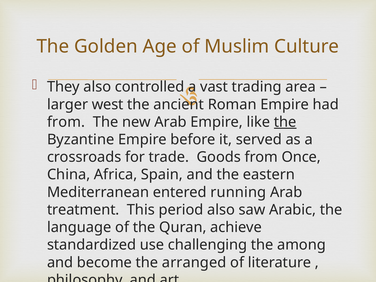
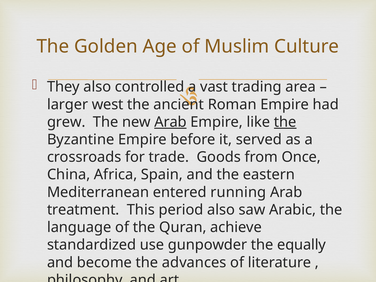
from at (66, 122): from -> grew
Arab at (170, 122) underline: none -> present
challenging: challenging -> gunpowder
among: among -> equally
arranged: arranged -> advances
